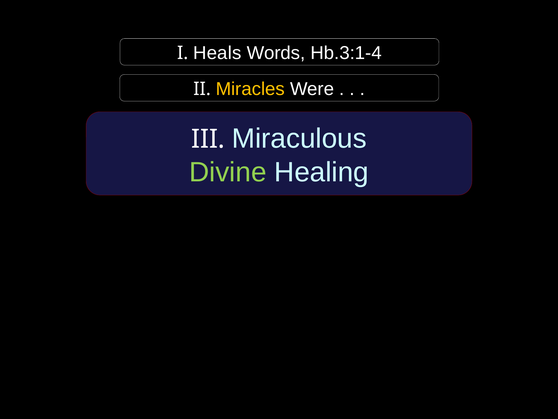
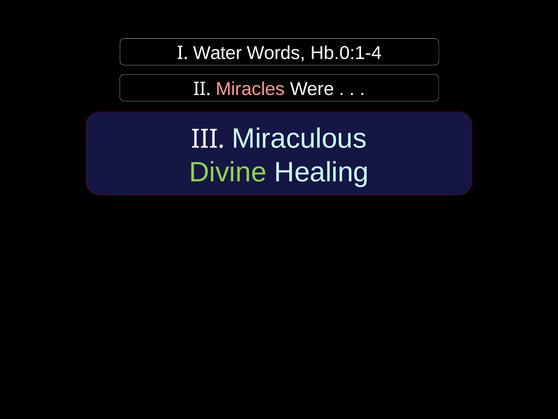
Heals: Heals -> Water
Hb.3:1-4: Hb.3:1-4 -> Hb.0:1-4
Miracles colour: yellow -> pink
